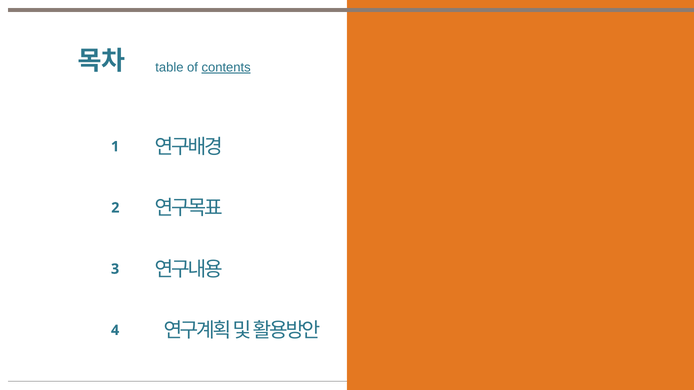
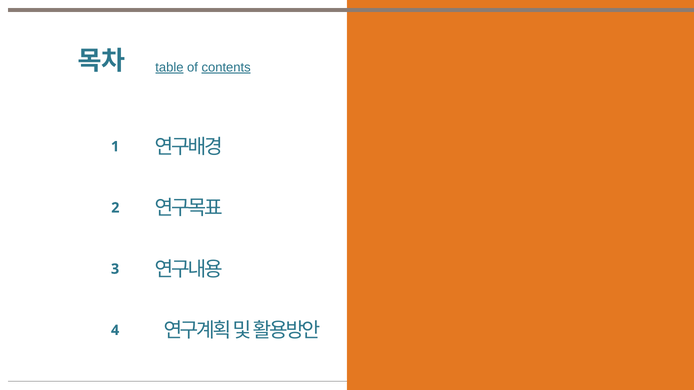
table underline: none -> present
